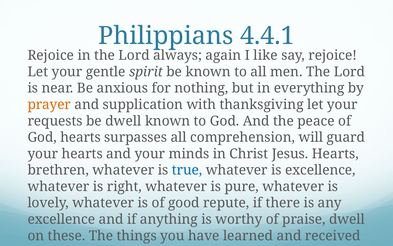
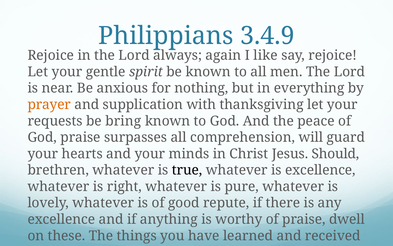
4.4.1: 4.4.1 -> 3.4.9
be dwell: dwell -> bring
God hearts: hearts -> praise
Jesus Hearts: Hearts -> Should
true colour: blue -> black
